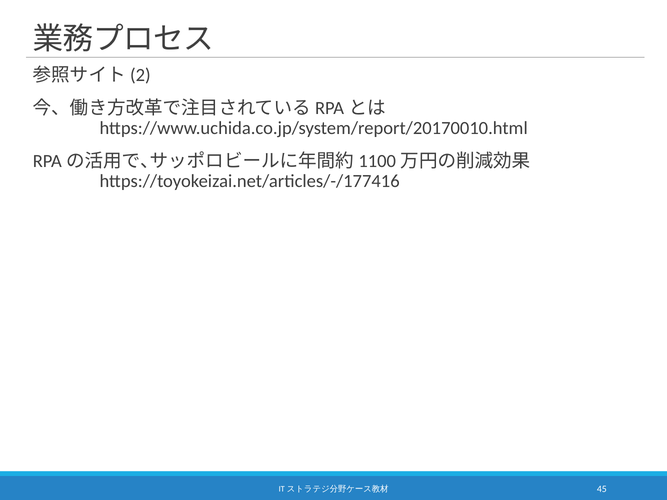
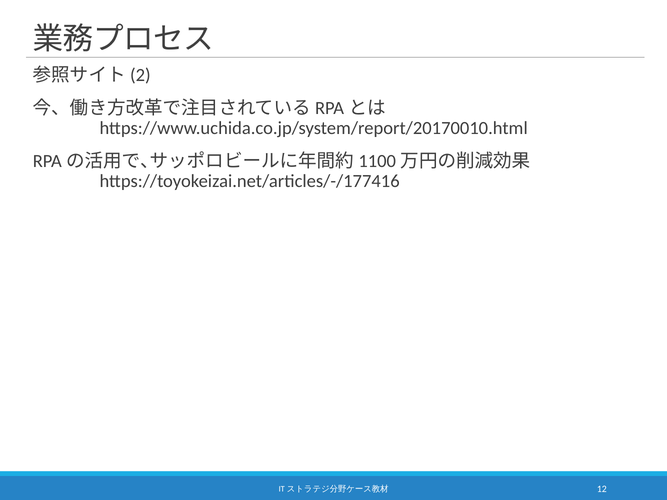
45: 45 -> 12
